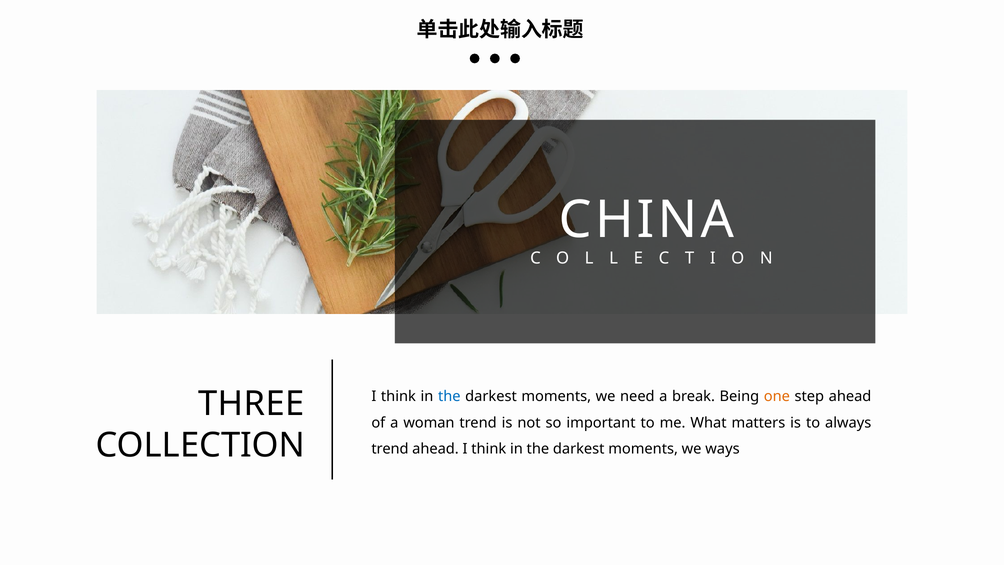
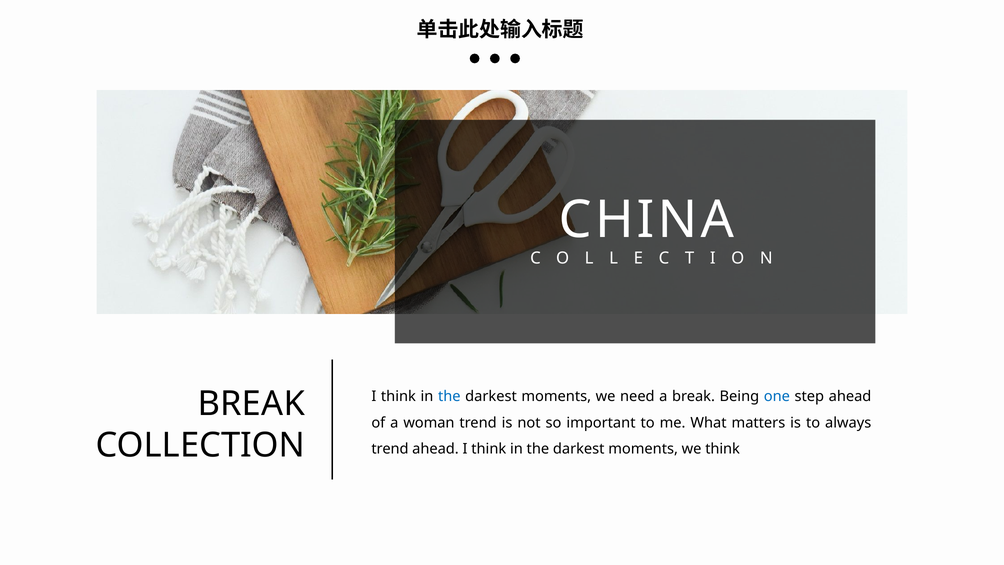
one colour: orange -> blue
THREE at (251, 404): THREE -> BREAK
we ways: ways -> think
